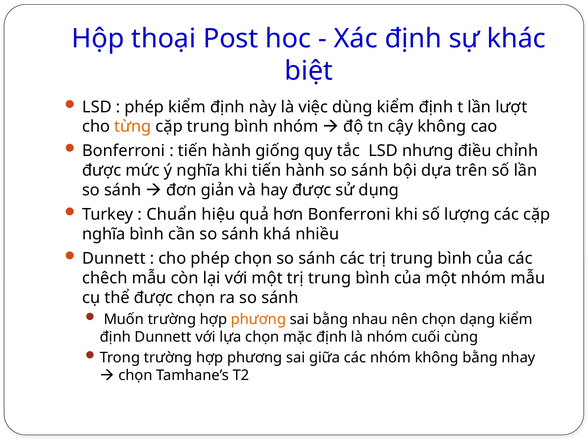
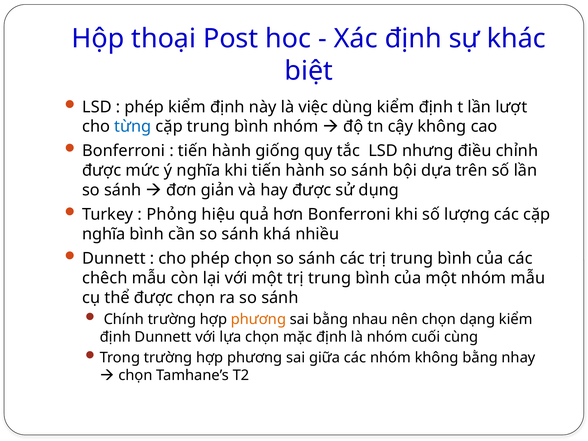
từng colour: orange -> blue
Chuẩn: Chuẩn -> Phỏng
Muốn: Muốn -> Chính
